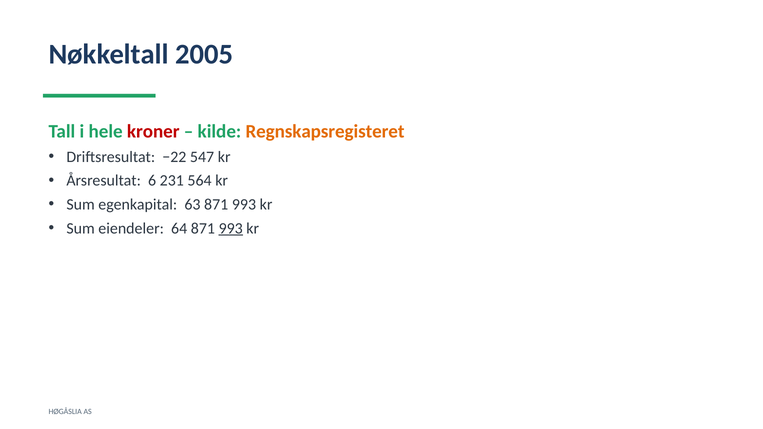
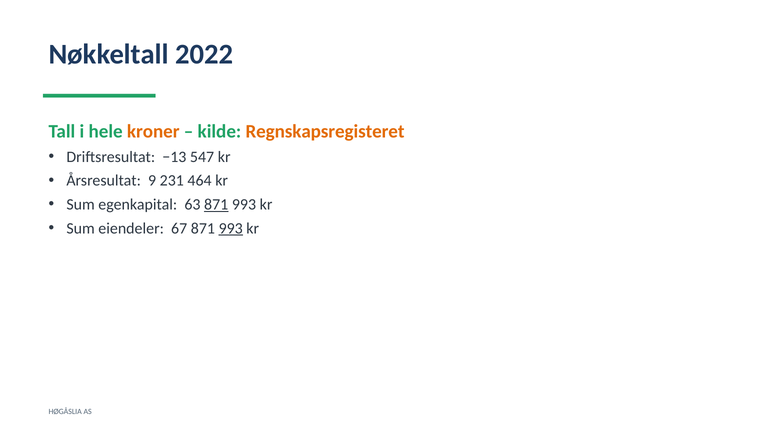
2005: 2005 -> 2022
kroner colour: red -> orange
−22: −22 -> −13
6: 6 -> 9
564: 564 -> 464
871 at (216, 205) underline: none -> present
64: 64 -> 67
